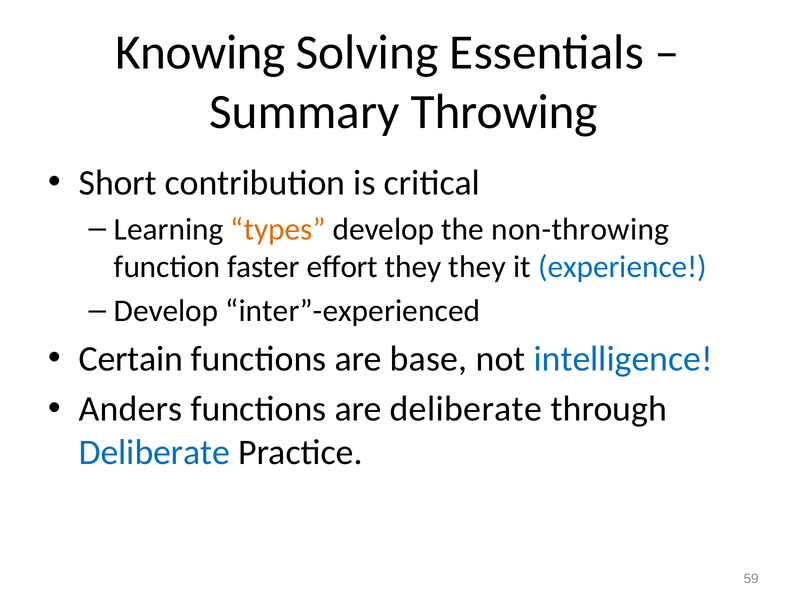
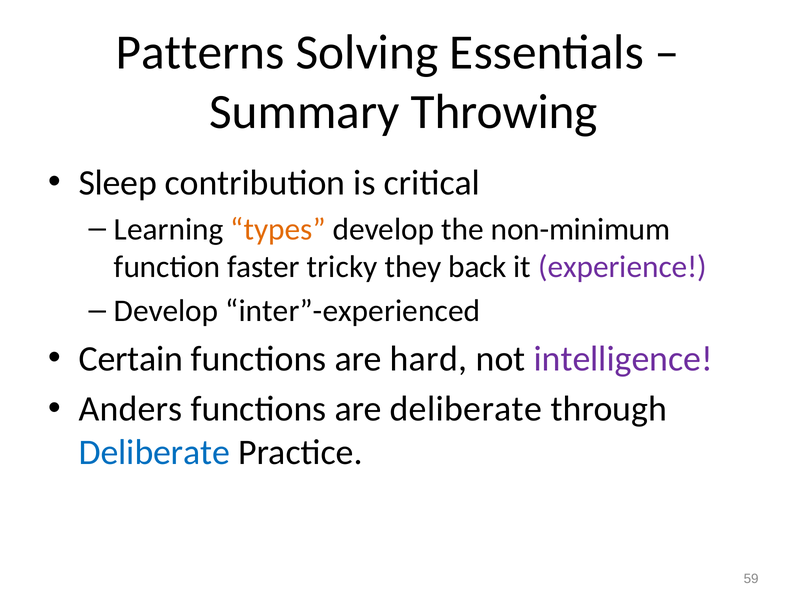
Knowing: Knowing -> Patterns
Short: Short -> Sleep
non-throwing: non-throwing -> non-minimum
effort: effort -> tricky
they they: they -> back
experience colour: blue -> purple
base: base -> hard
intelligence colour: blue -> purple
